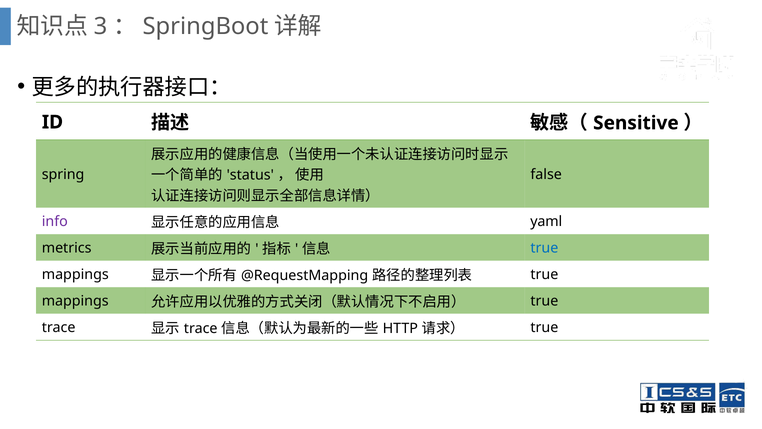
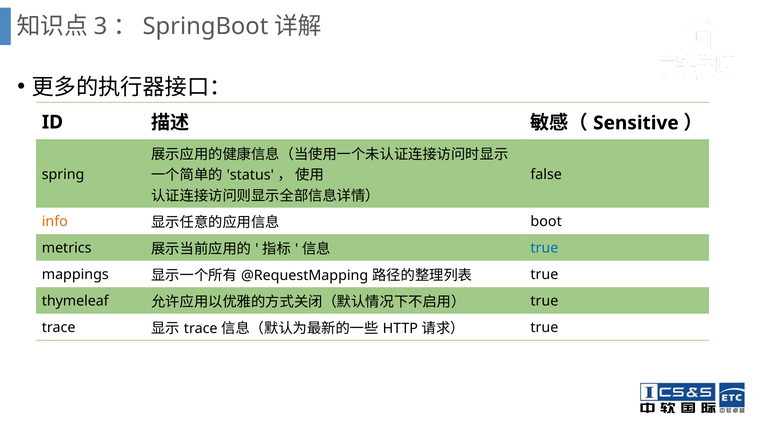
info colour: purple -> orange
yaml: yaml -> boot
mappings at (75, 301): mappings -> thymeleaf
